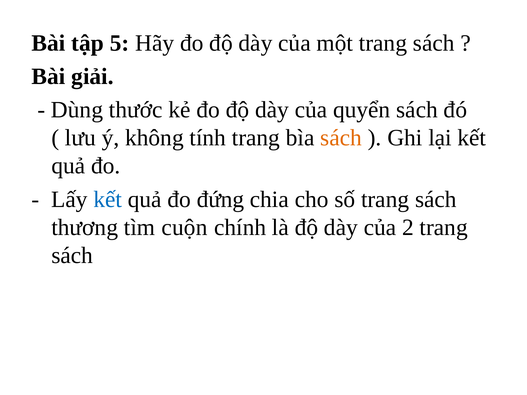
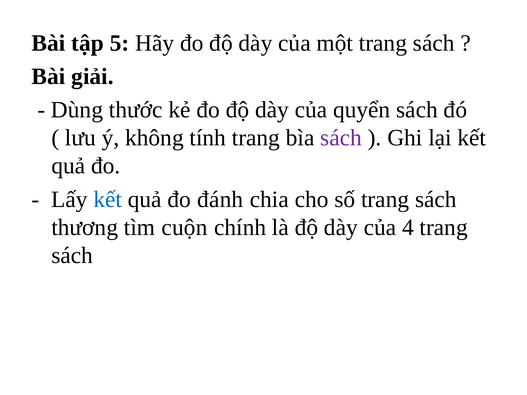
sách at (341, 138) colour: orange -> purple
đứng: đứng -> đánh
2: 2 -> 4
